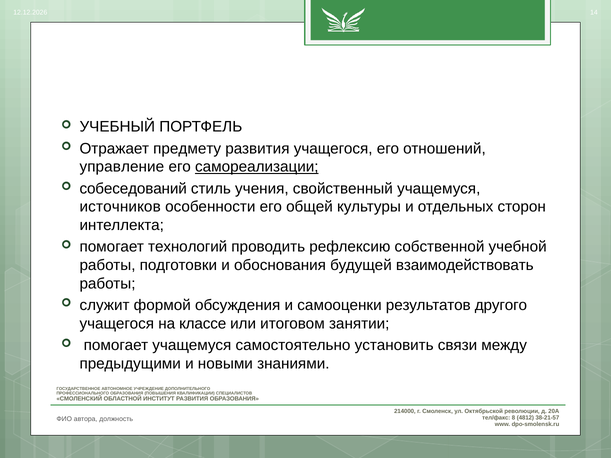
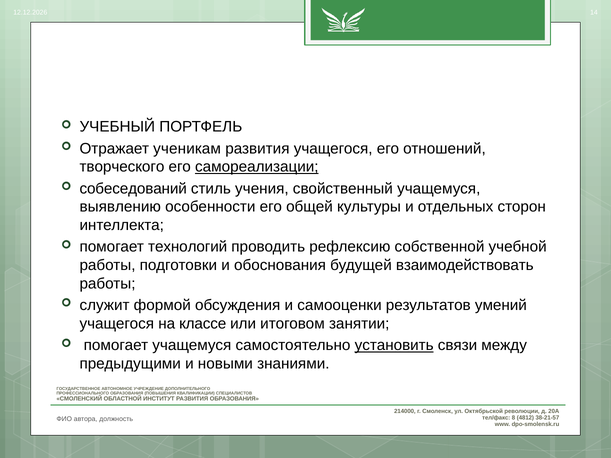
предмету: предмету -> ученикам
управление: управление -> творческого
источников: источников -> выявлению
другого: другого -> умений
установить underline: none -> present
